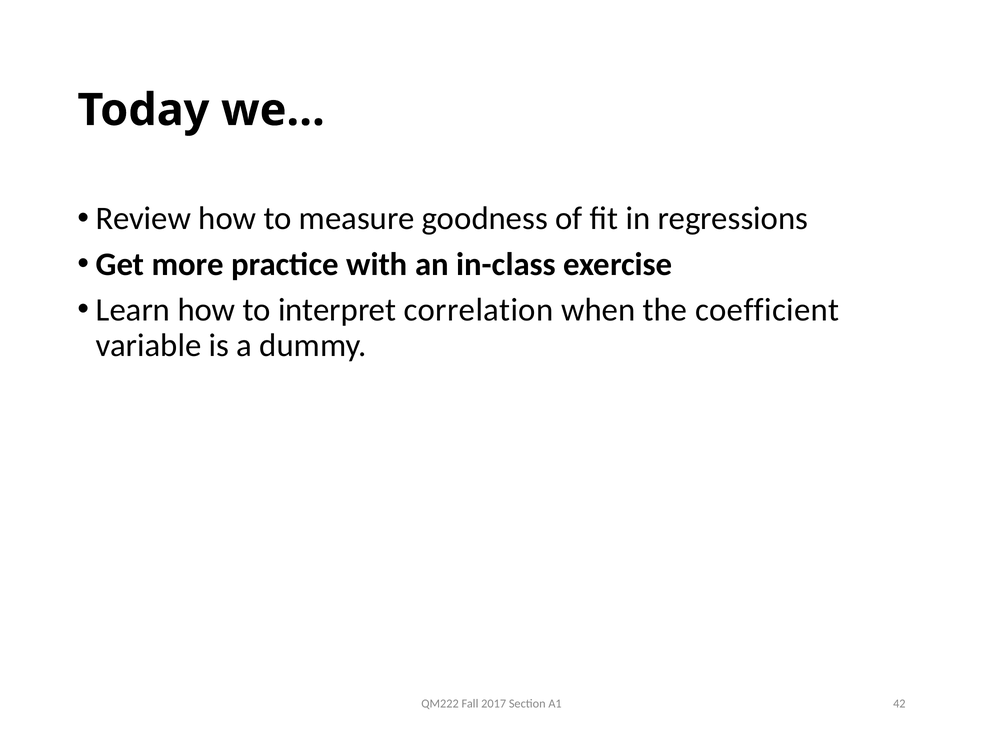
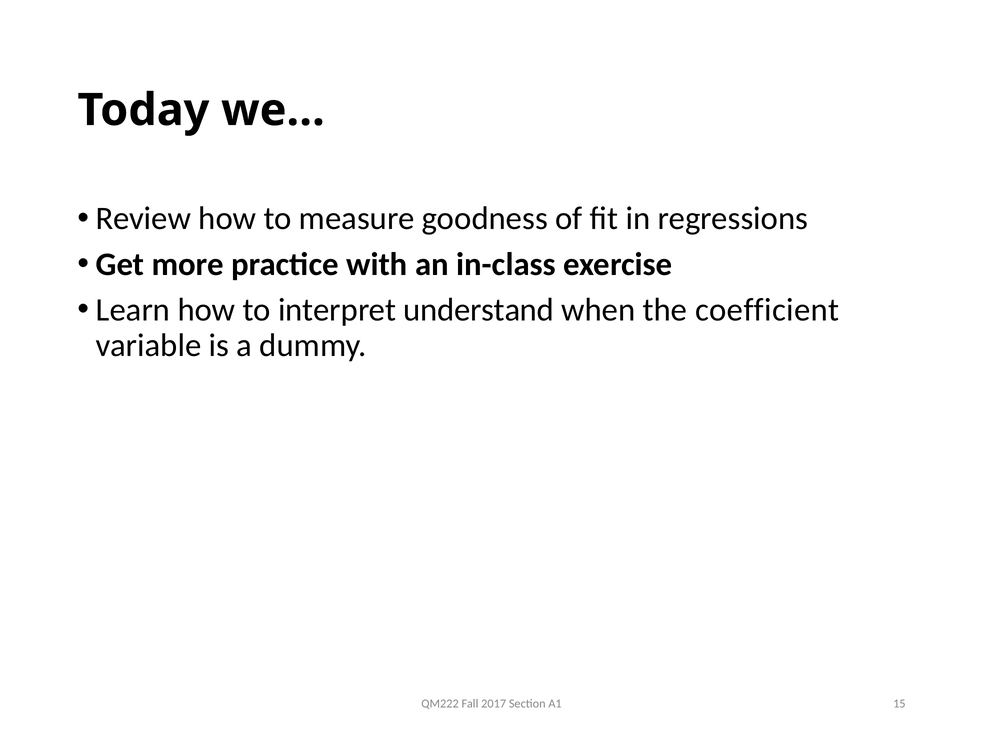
correlation: correlation -> understand
42: 42 -> 15
